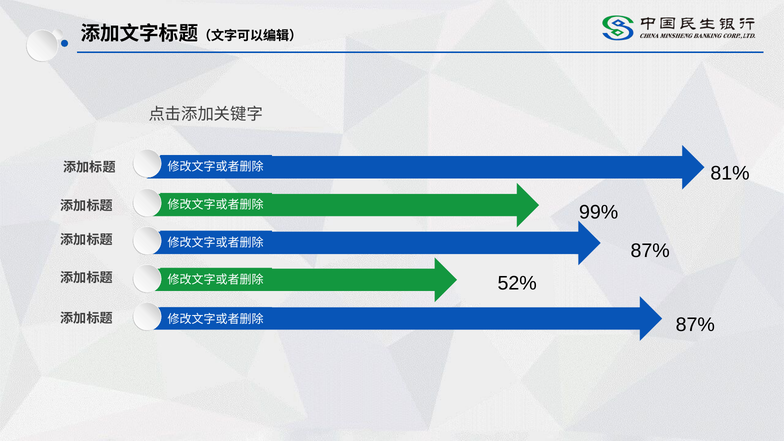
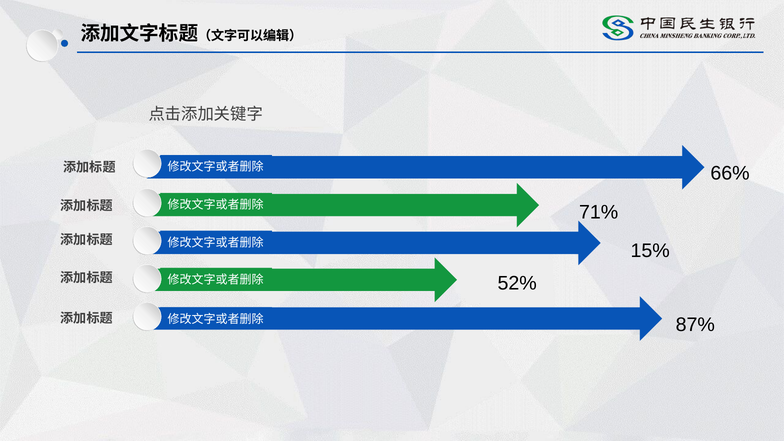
81%: 81% -> 66%
99%: 99% -> 71%
87% at (650, 251): 87% -> 15%
